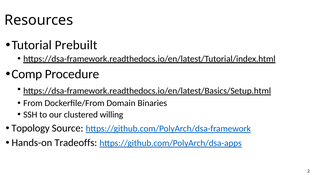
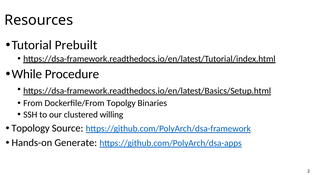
Comp: Comp -> While
Domain: Domain -> Topolgy
Tradeoffs: Tradeoffs -> Generate
